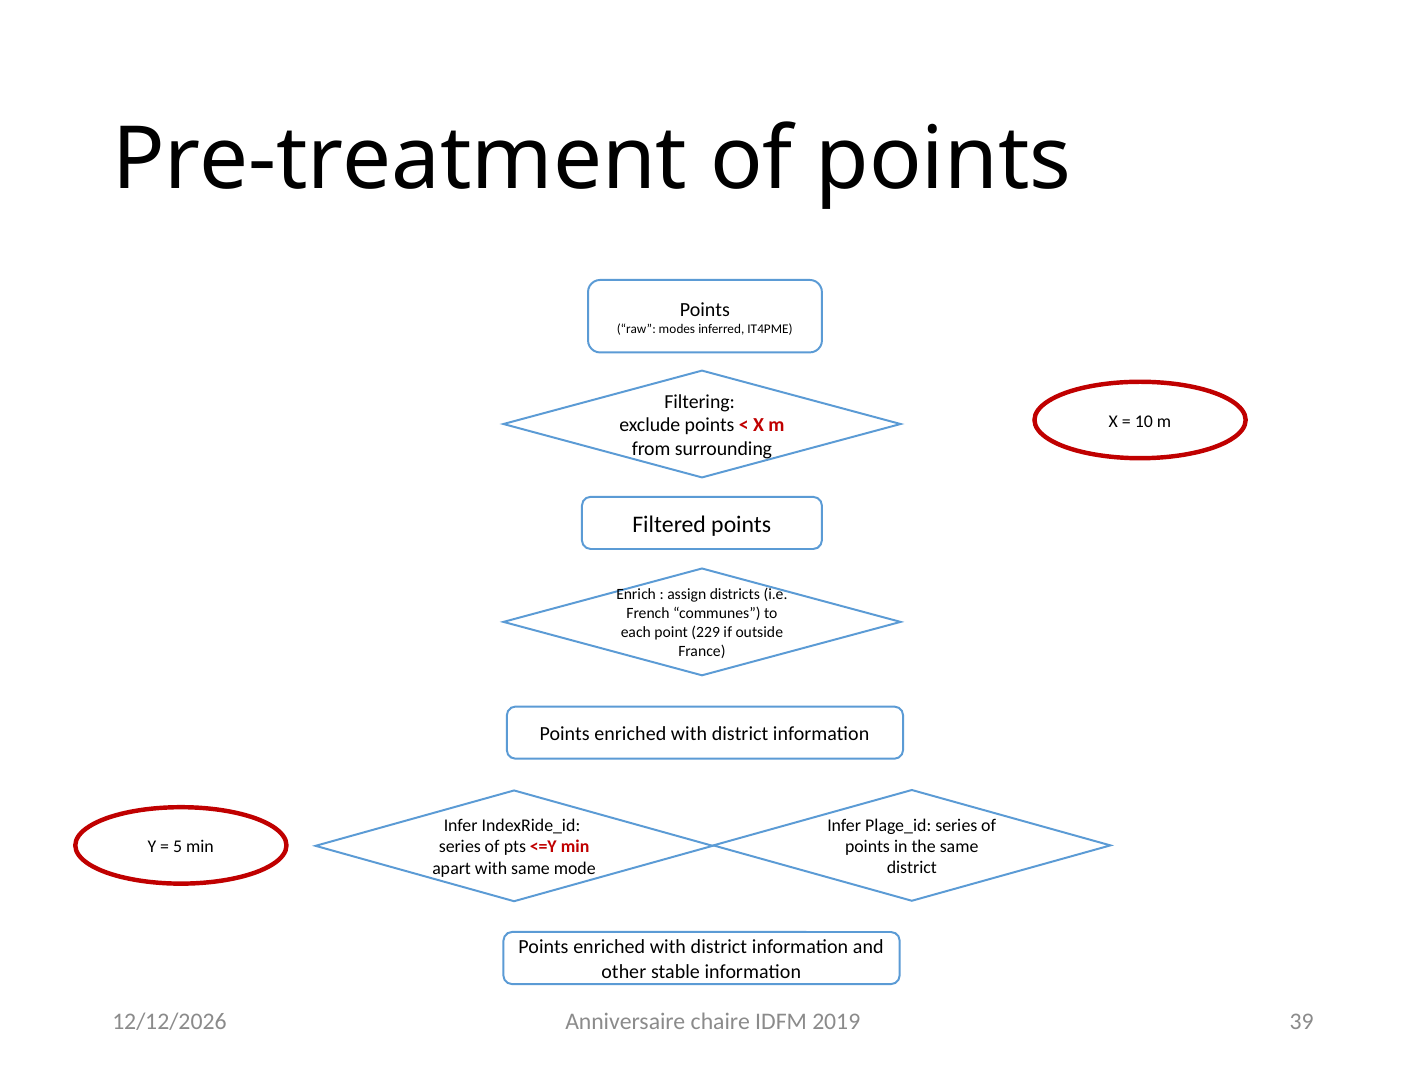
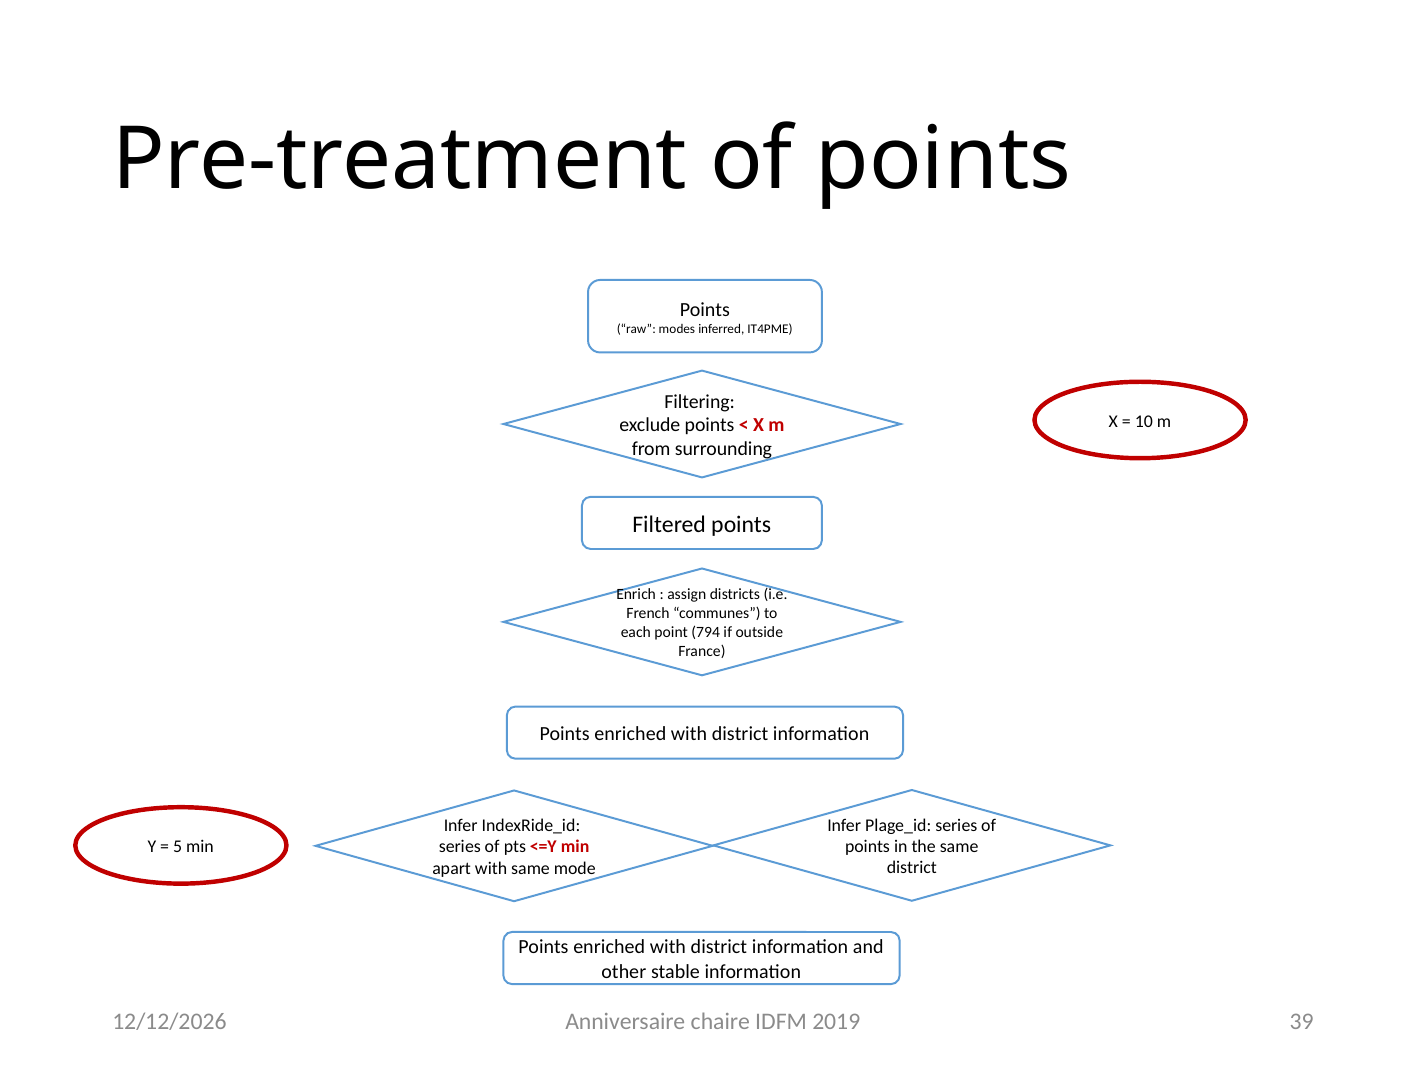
229: 229 -> 794
